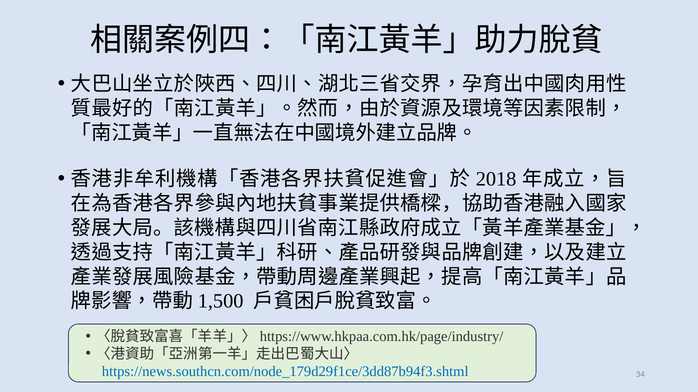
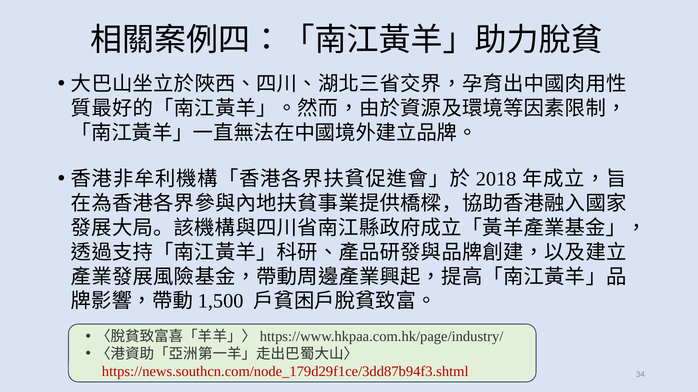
https://news.southcn.com/node_179d29f1ce/3dd87b94f3.shtml colour: blue -> red
